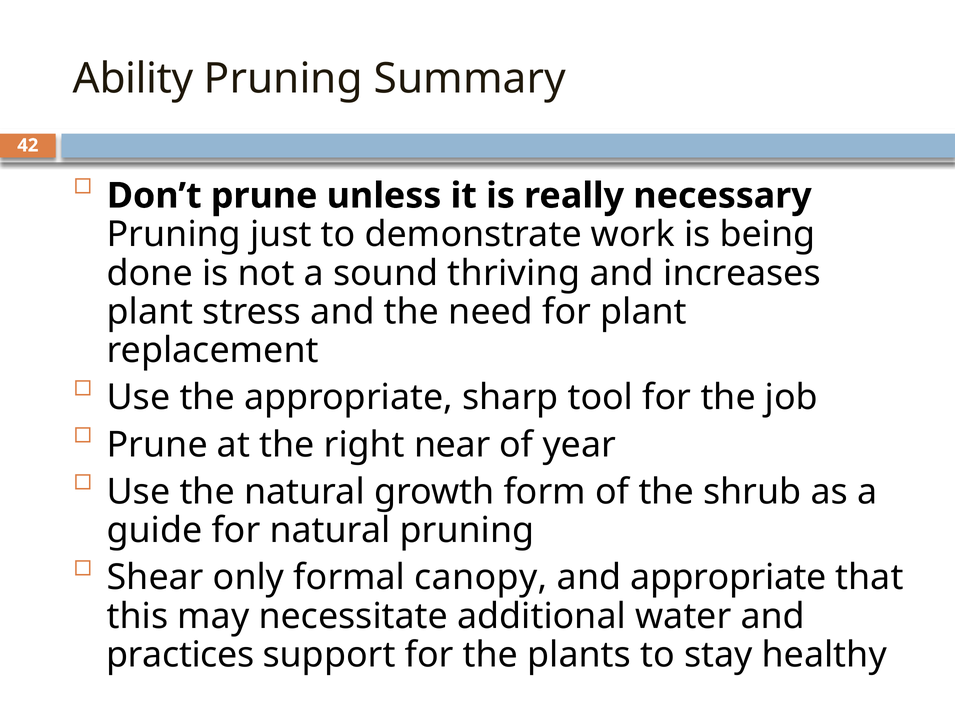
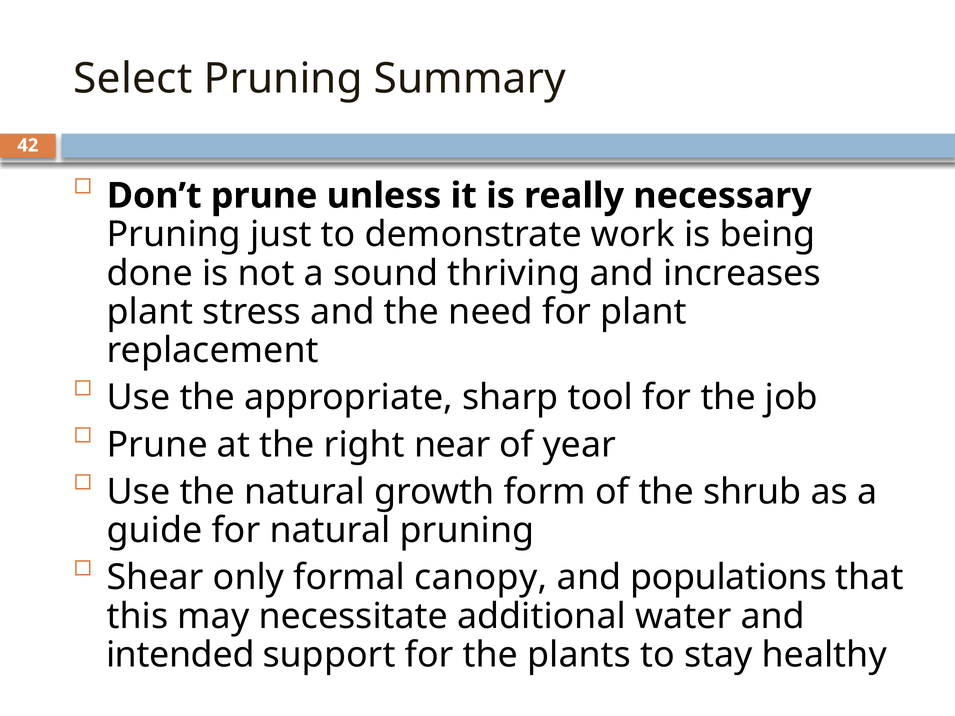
Ability: Ability -> Select
and appropriate: appropriate -> populations
practices: practices -> intended
